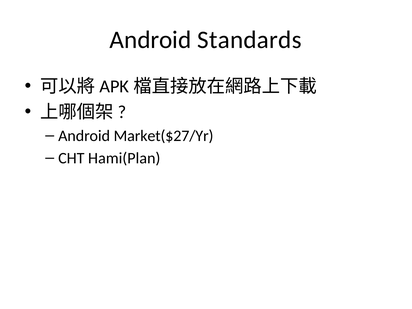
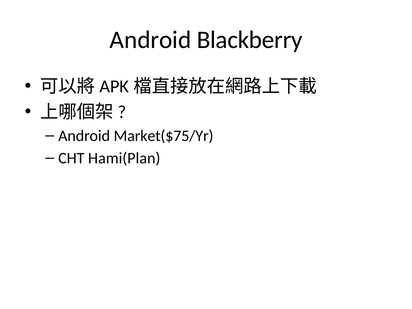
Standards: Standards -> Blackberry
Market($27/Yr: Market($27/Yr -> Market($75/Yr
